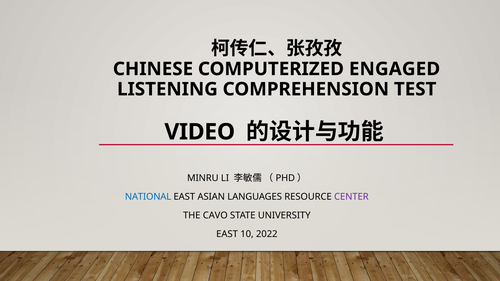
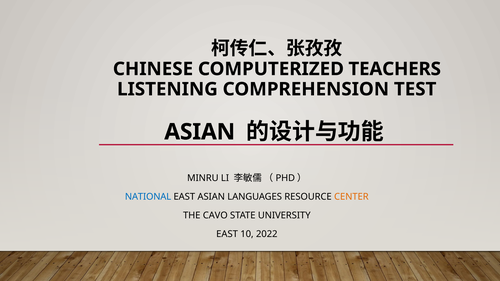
ENGAGED: ENGAGED -> TEACHERS
VIDEO at (200, 132): VIDEO -> ASIAN
CENTER colour: purple -> orange
